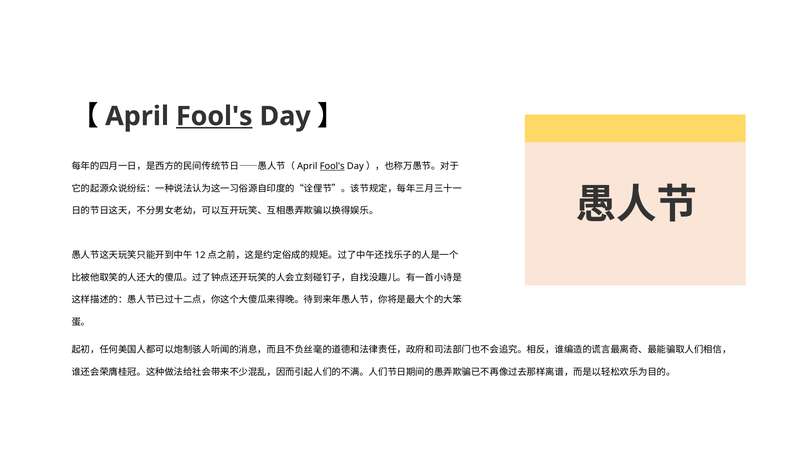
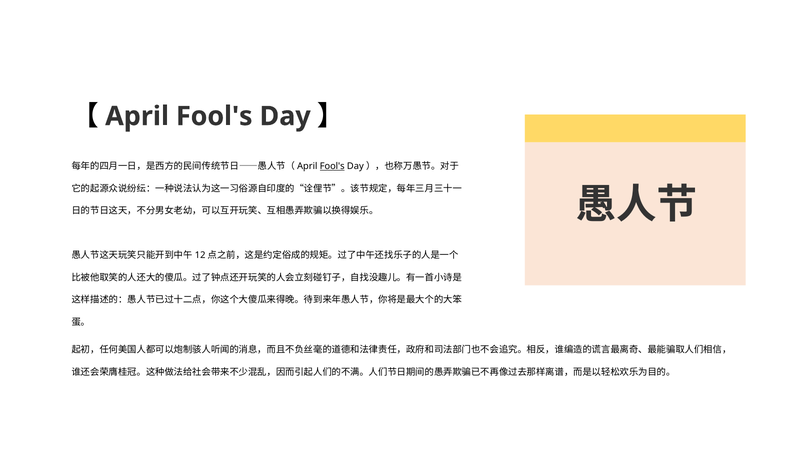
Fool's at (214, 116) underline: present -> none
